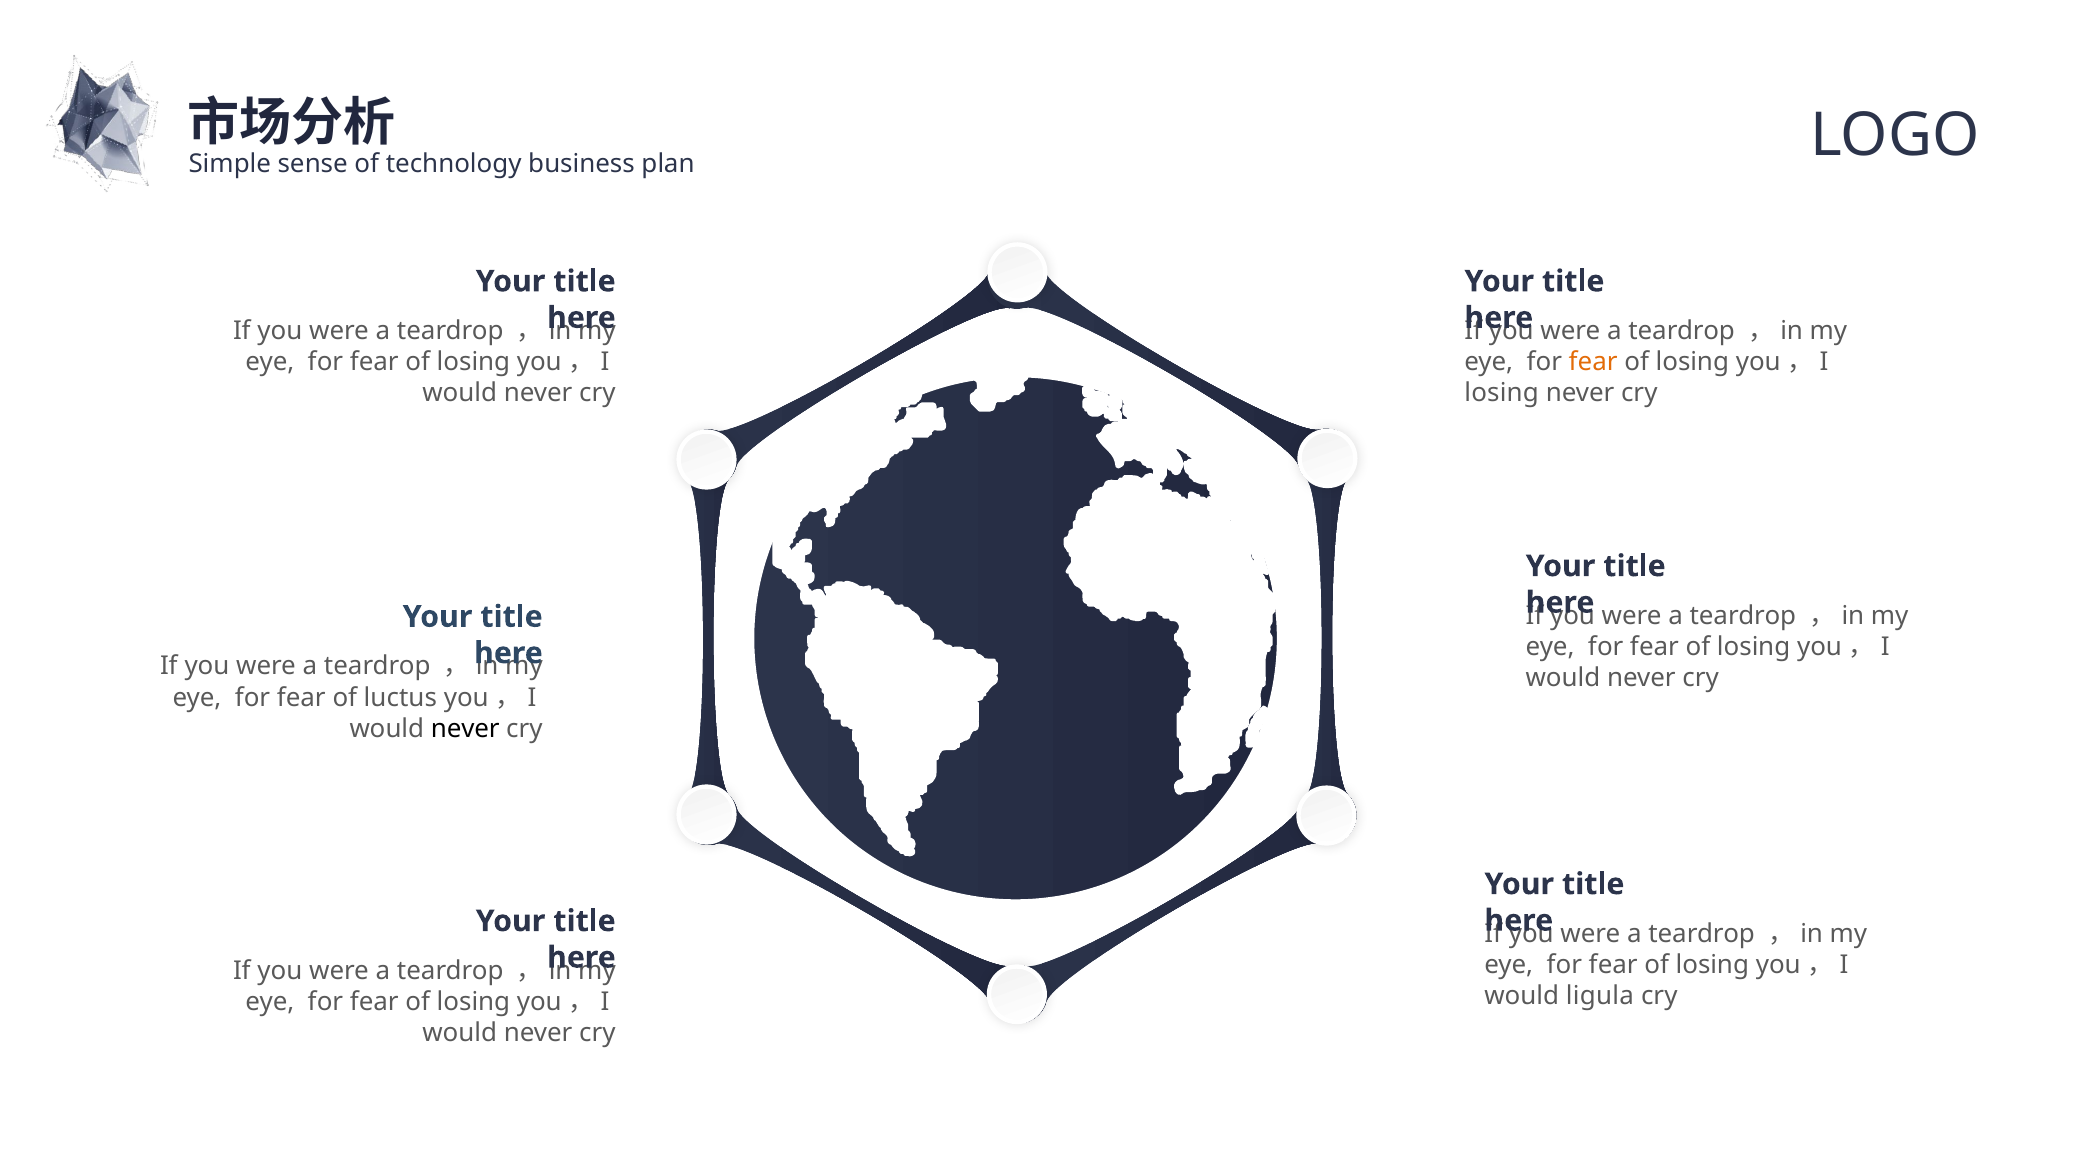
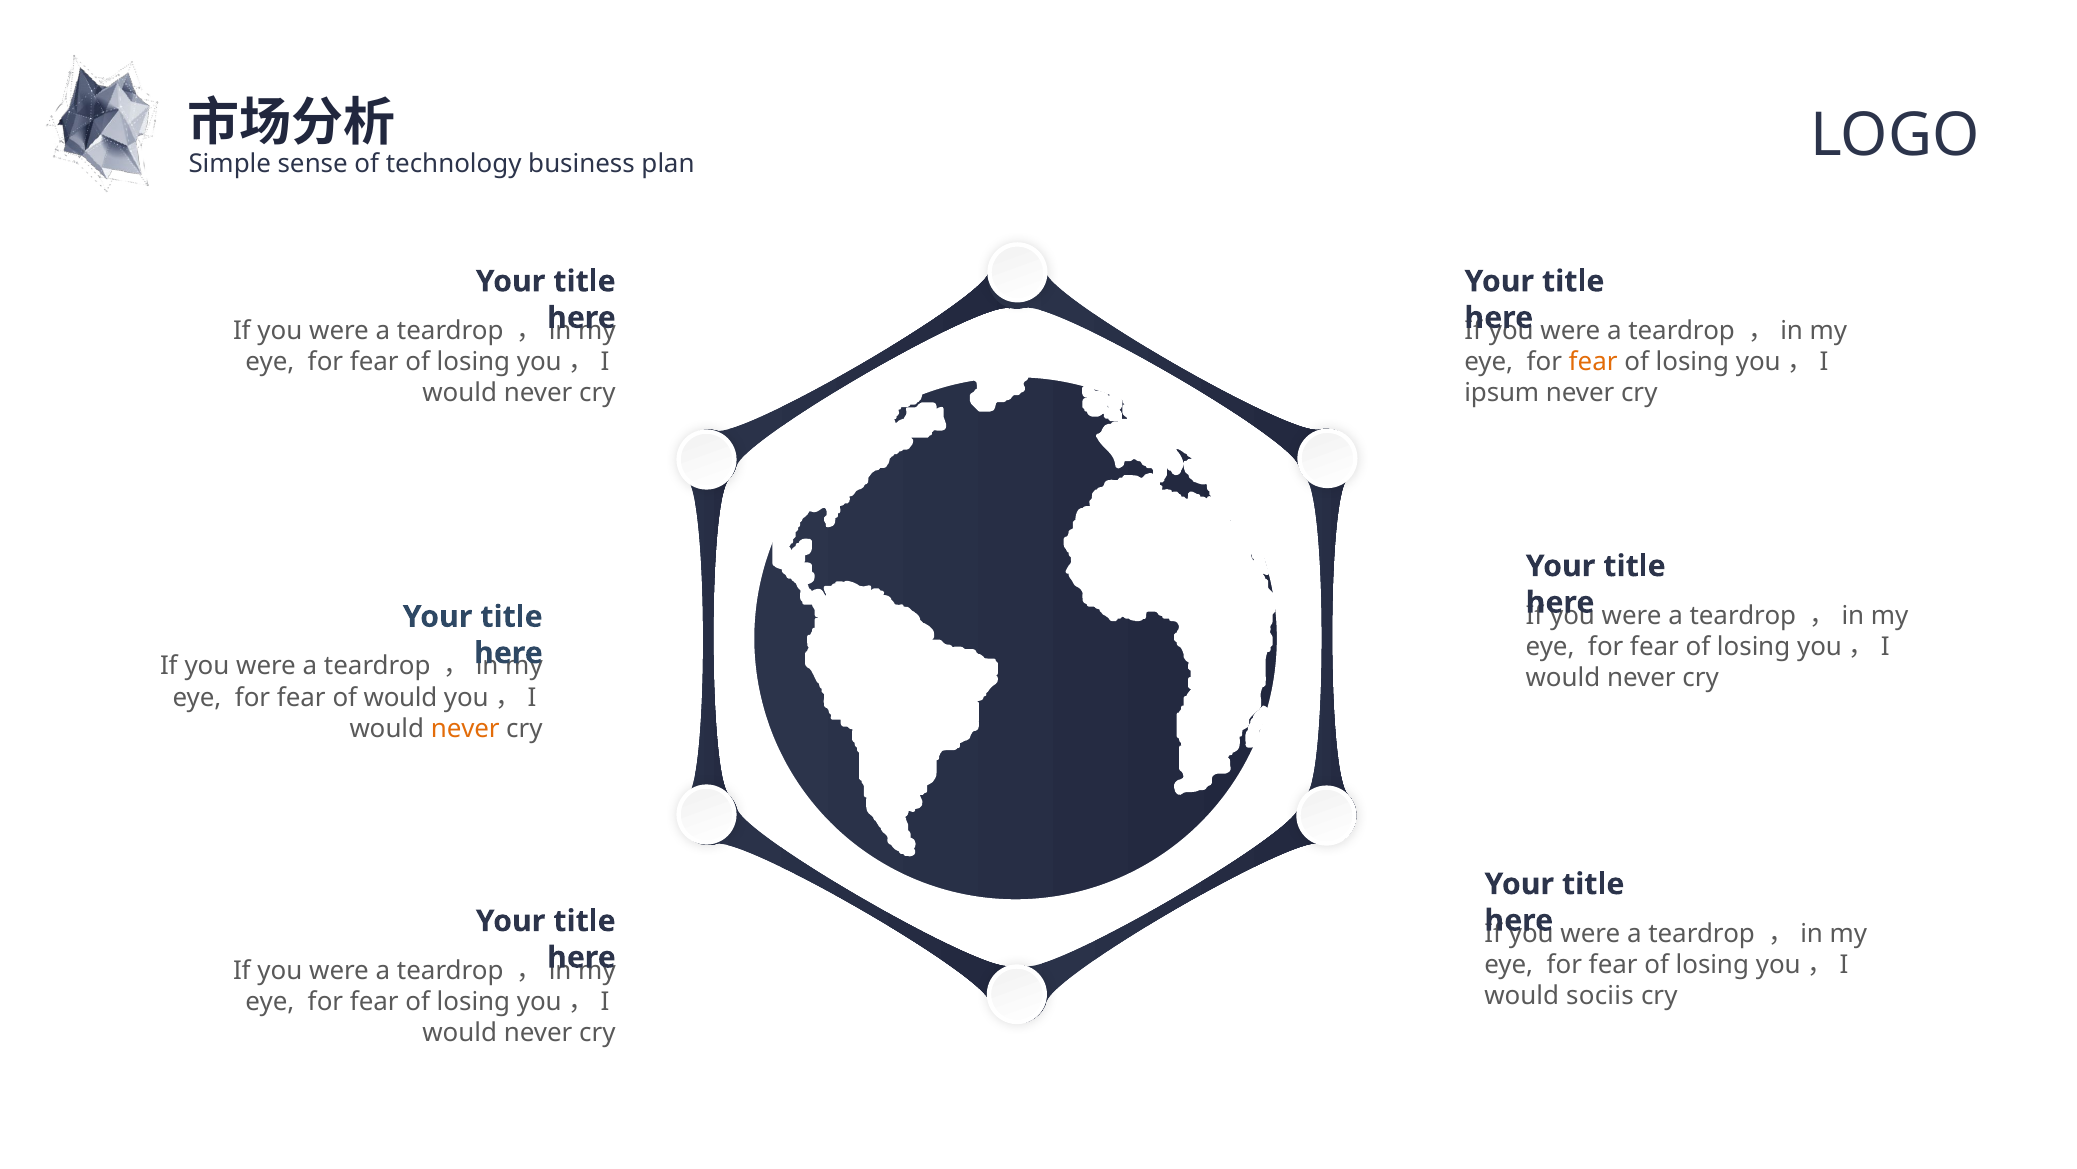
losing at (1502, 393): losing -> ipsum
of luctus: luctus -> would
never at (465, 728) colour: black -> orange
ligula: ligula -> sociis
